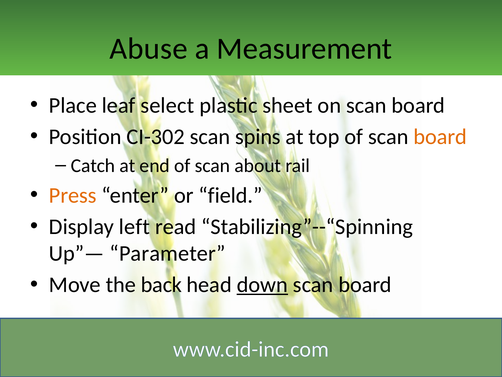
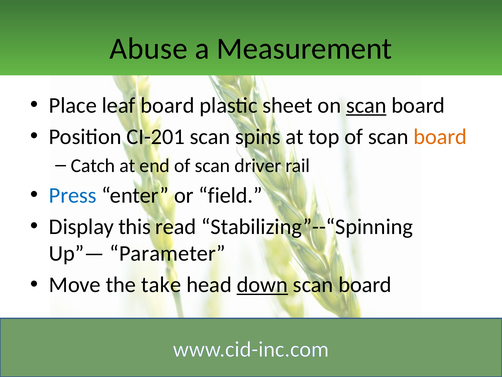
leaf select: select -> board
scan at (366, 105) underline: none -> present
CI-302: CI-302 -> CI-201
about: about -> driver
Press colour: orange -> blue
left: left -> this
back: back -> take
